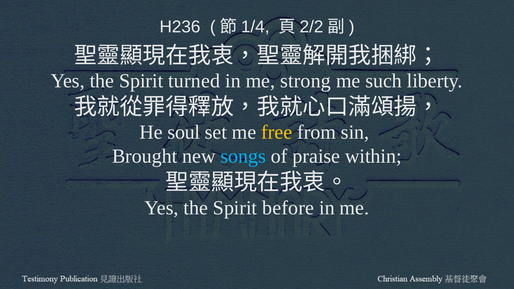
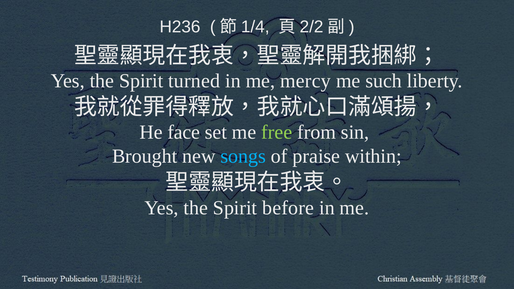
strong: strong -> mercy
soul: soul -> face
free colour: yellow -> light green
